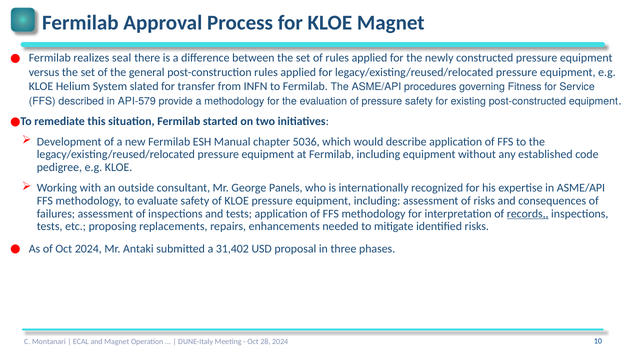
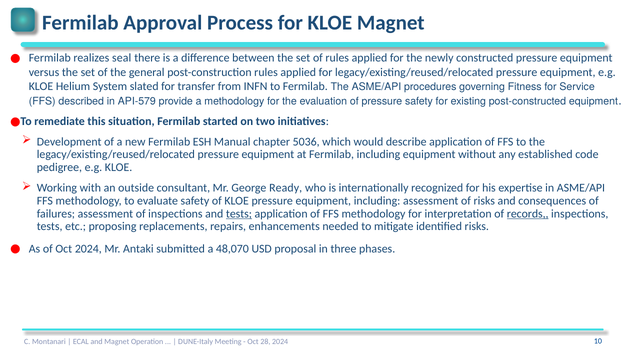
Panels: Panels -> Ready
tests at (239, 214) underline: none -> present
31,402: 31,402 -> 48,070
